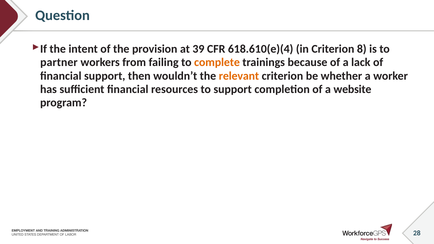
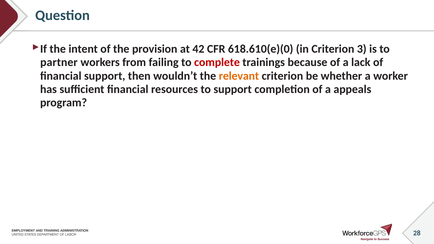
39: 39 -> 42
618.610(e)(4: 618.610(e)(4 -> 618.610(e)(0
8: 8 -> 3
complete colour: orange -> red
website: website -> appeals
